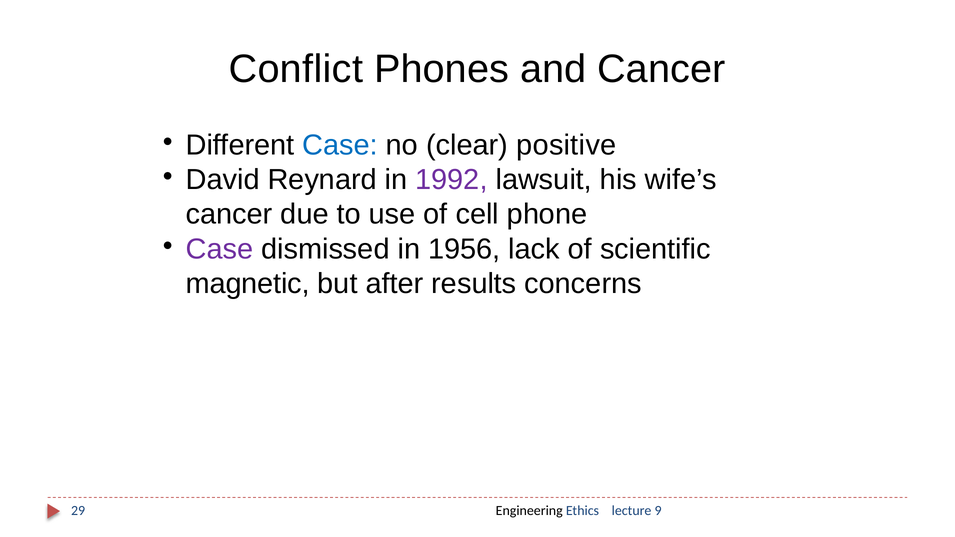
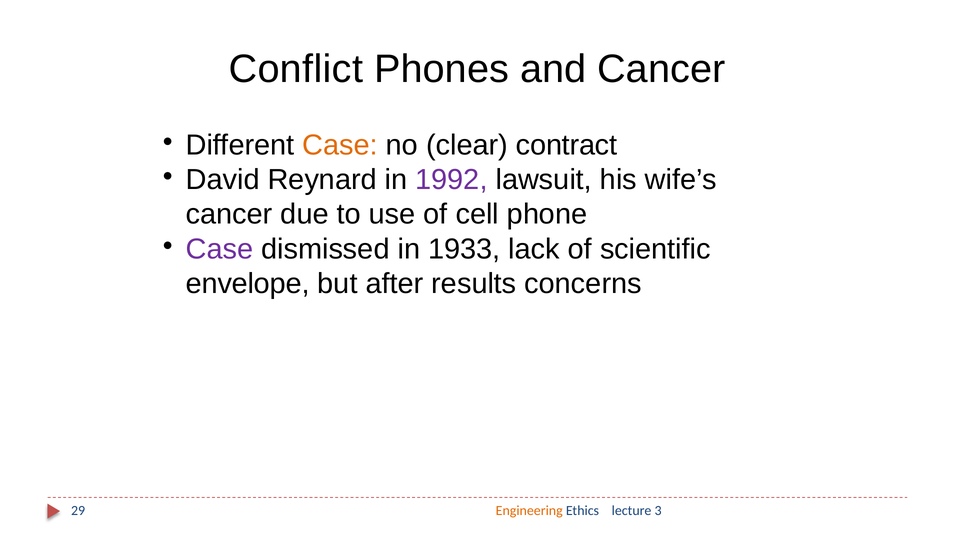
Case at (340, 145) colour: blue -> orange
positive: positive -> contract
1956: 1956 -> 1933
magnetic: magnetic -> envelope
Engineering colour: black -> orange
9: 9 -> 3
